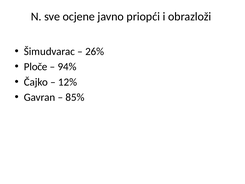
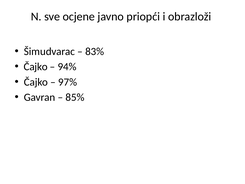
26%: 26% -> 83%
Ploče at (36, 67): Ploče -> Čajko
12%: 12% -> 97%
